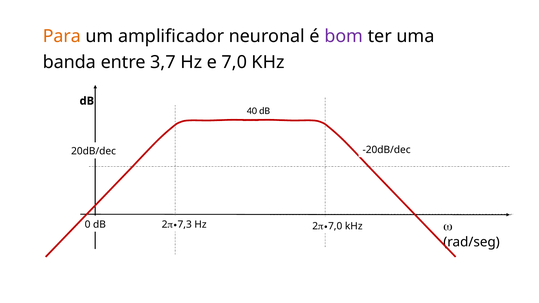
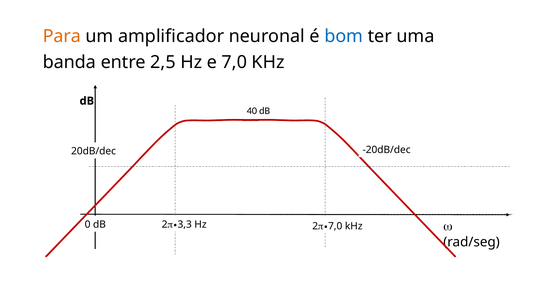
bom colour: purple -> blue
3,7: 3,7 -> 2,5
7,3: 7,3 -> 3,3
